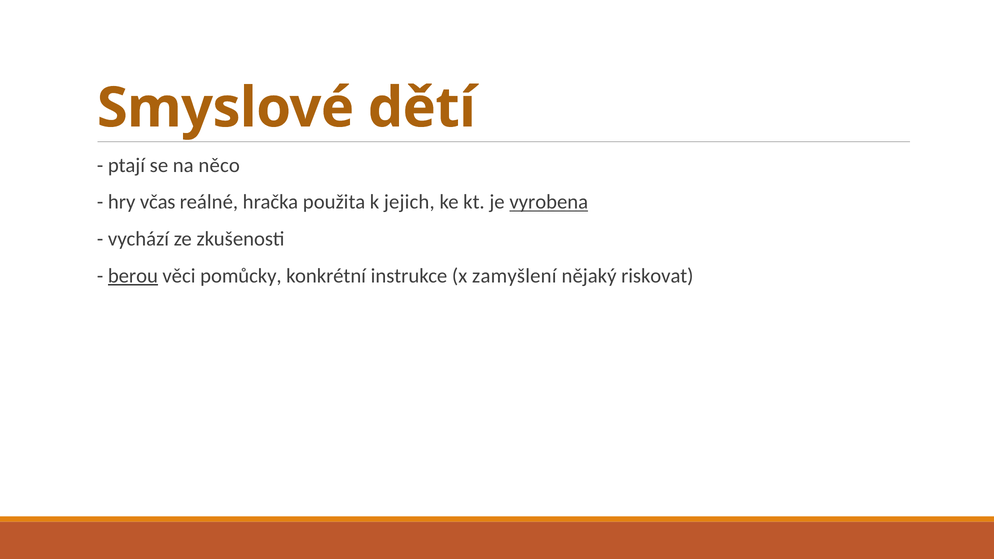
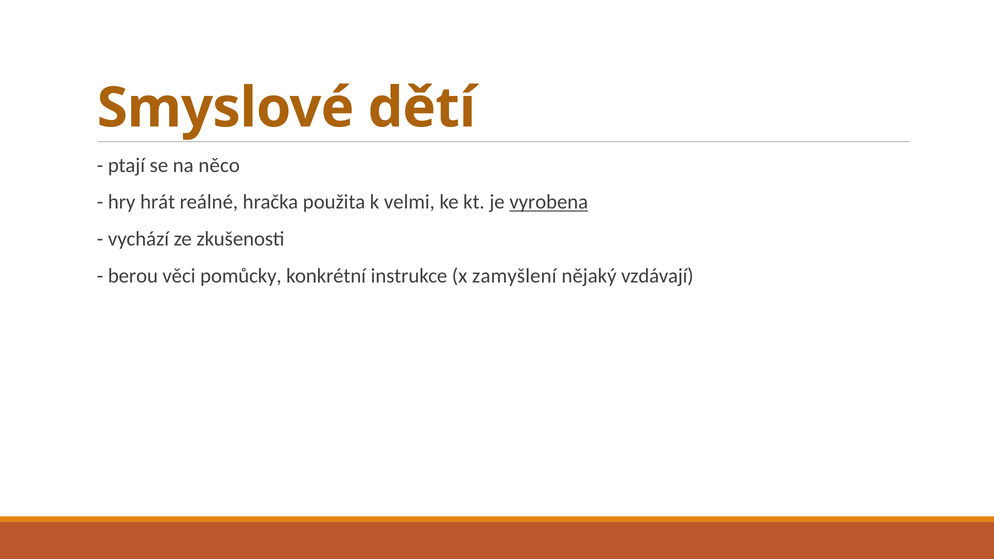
včas: včas -> hrát
jejich: jejich -> velmi
berou underline: present -> none
riskovat: riskovat -> vzdávají
